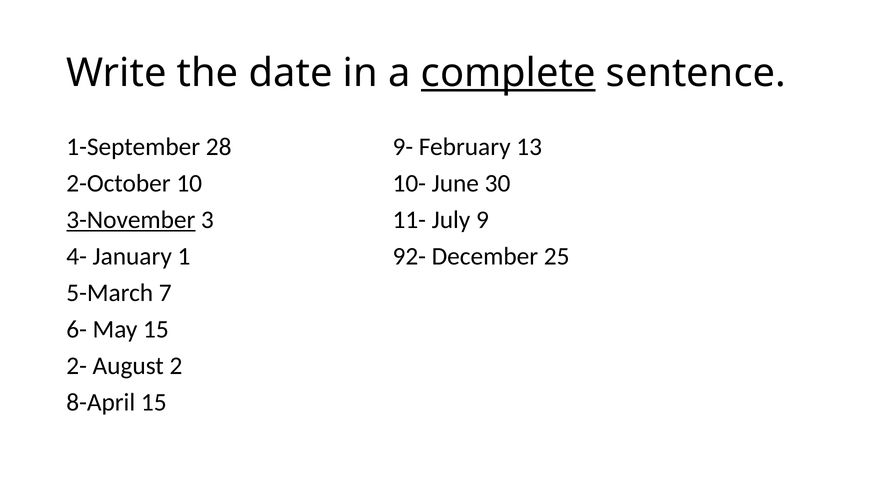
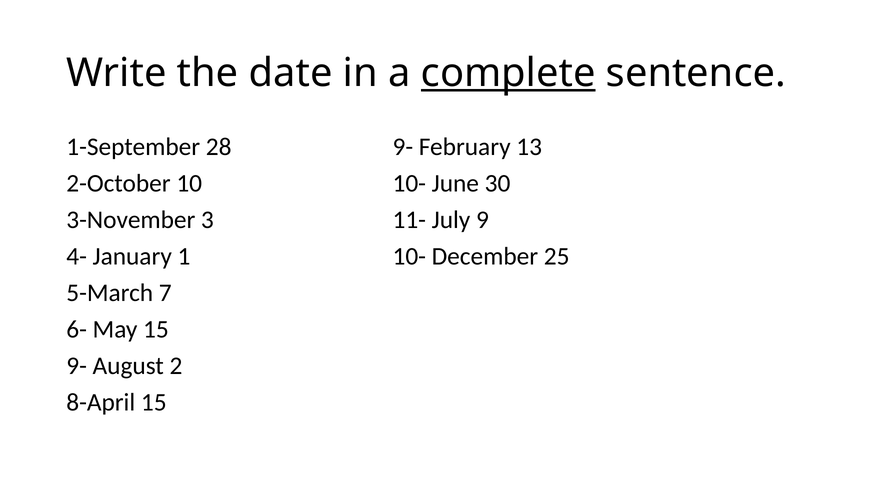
3-November underline: present -> none
1 92-: 92- -> 10-
2- at (77, 366): 2- -> 9-
